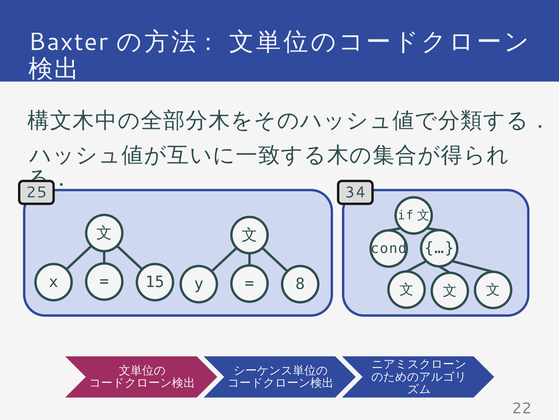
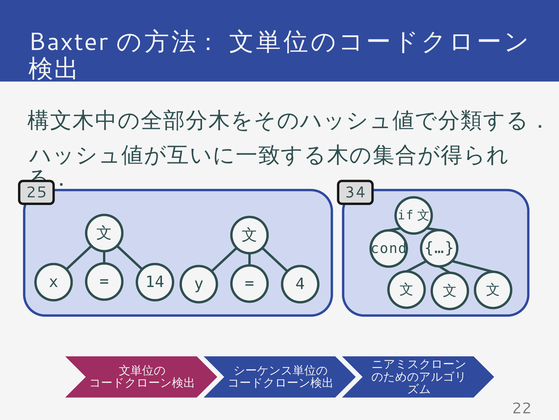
15: 15 -> 14
8: 8 -> 4
